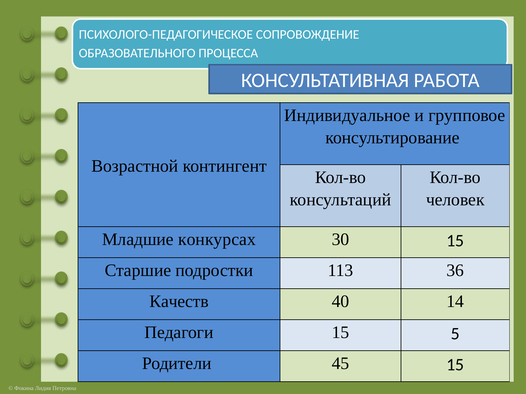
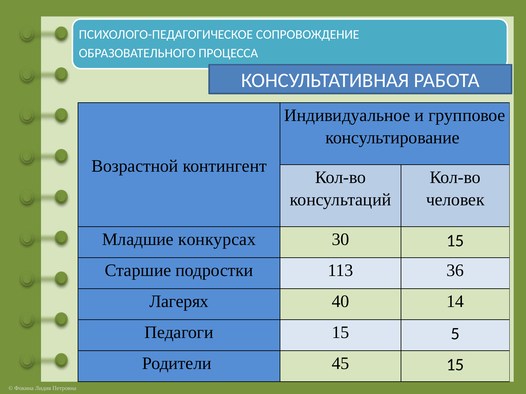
Качеств: Качеств -> Лагерях
